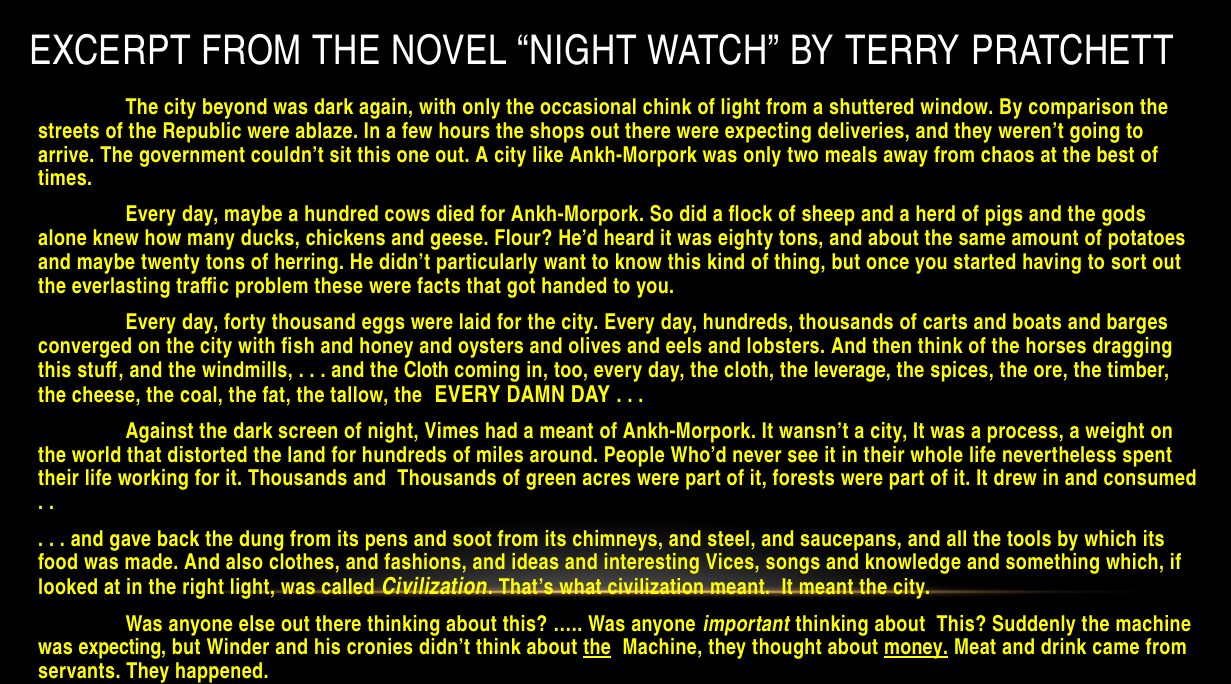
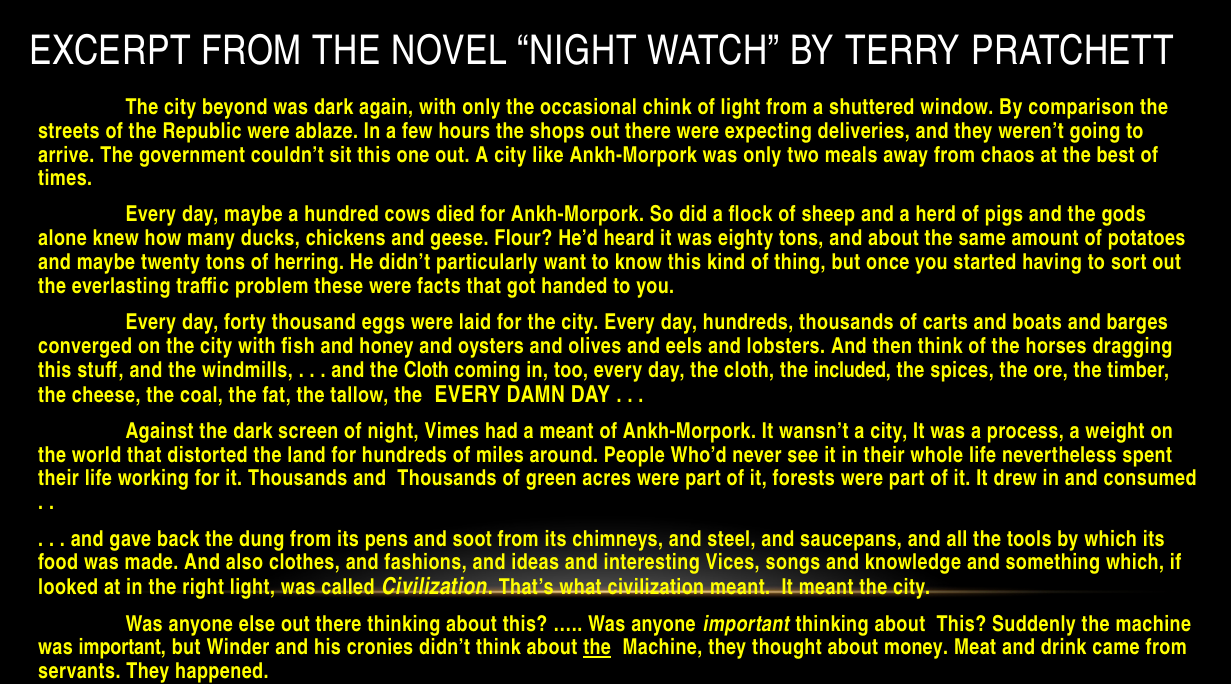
leverage: leverage -> included
was expecting: expecting -> important
money underline: present -> none
